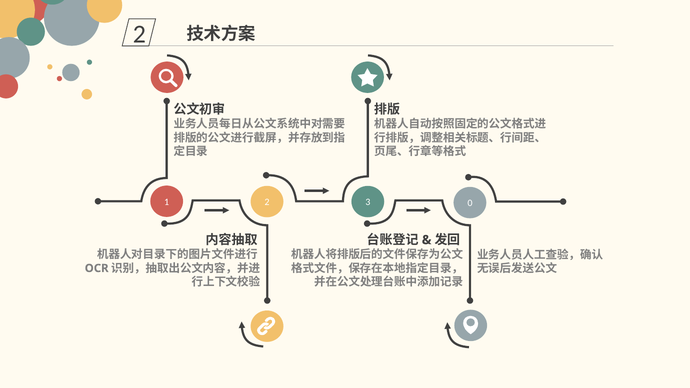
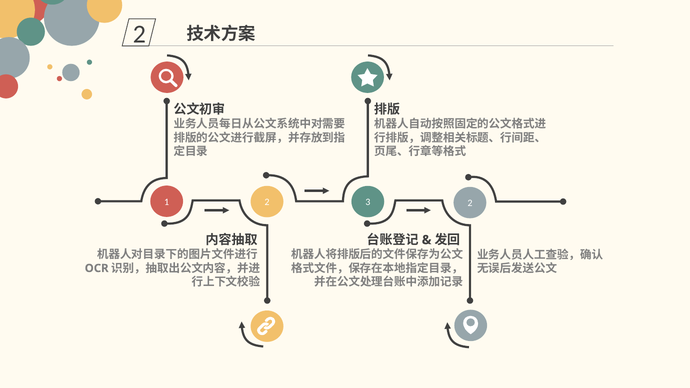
3 0: 0 -> 2
